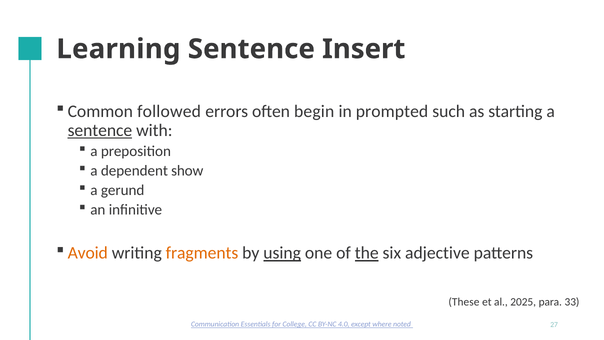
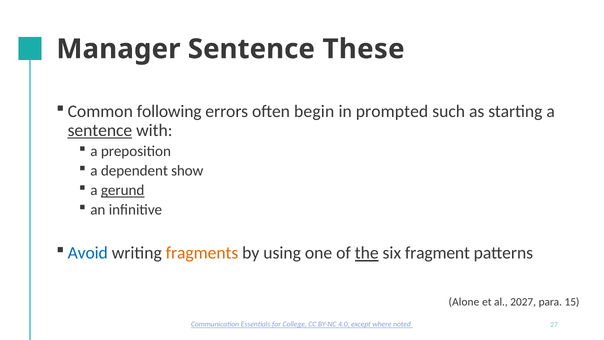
Learning: Learning -> Manager
Insert: Insert -> These
followed: followed -> following
gerund underline: none -> present
Avoid colour: orange -> blue
using underline: present -> none
adjective: adjective -> fragment
These: These -> Alone
2025: 2025 -> 2027
33: 33 -> 15
